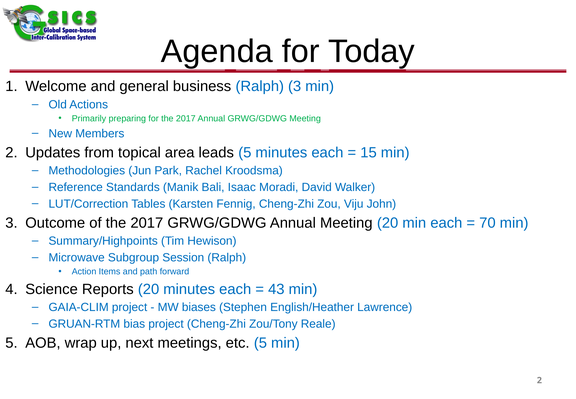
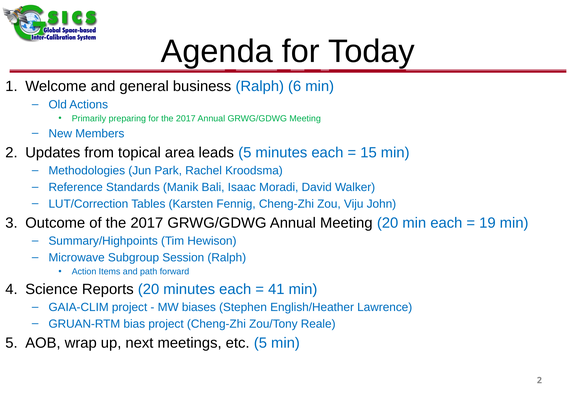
Ralph 3: 3 -> 6
70: 70 -> 19
43: 43 -> 41
